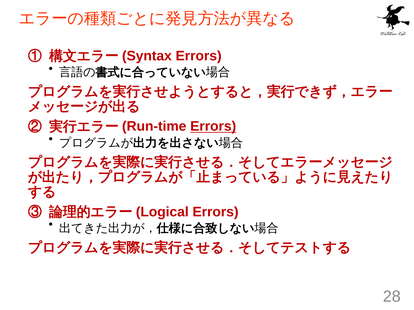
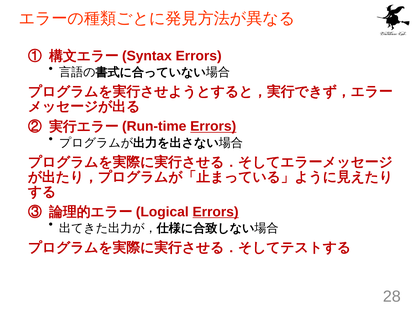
Errors at (216, 212) underline: none -> present
